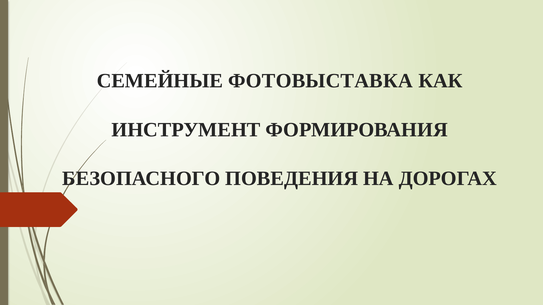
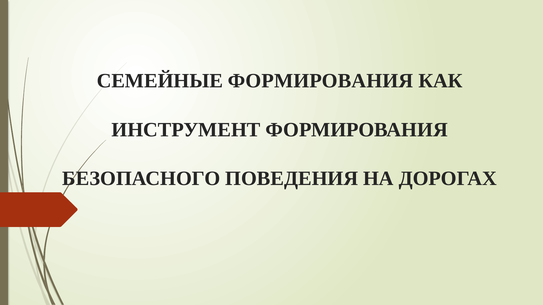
СЕМЕЙНЫЕ ФОТОВЫСТАВКА: ФОТОВЫСТАВКА -> ФОРМИРОВАНИЯ
